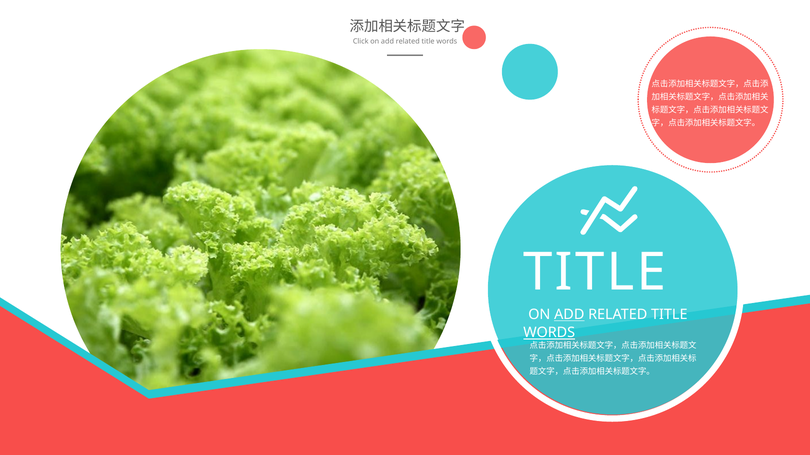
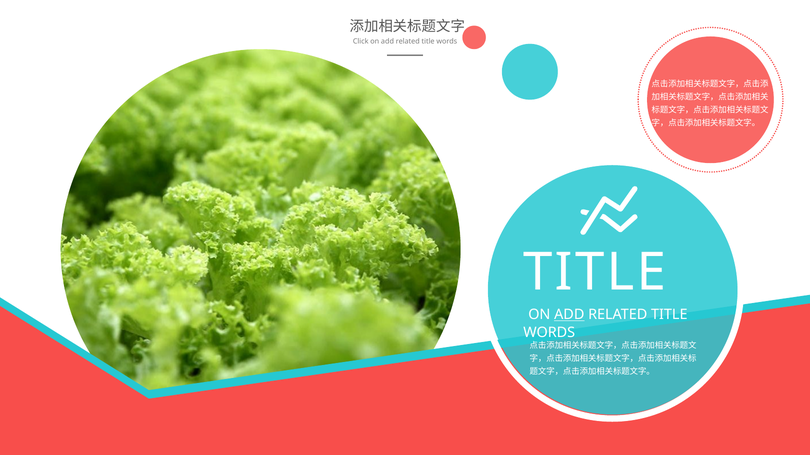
WORDS at (549, 333) underline: present -> none
